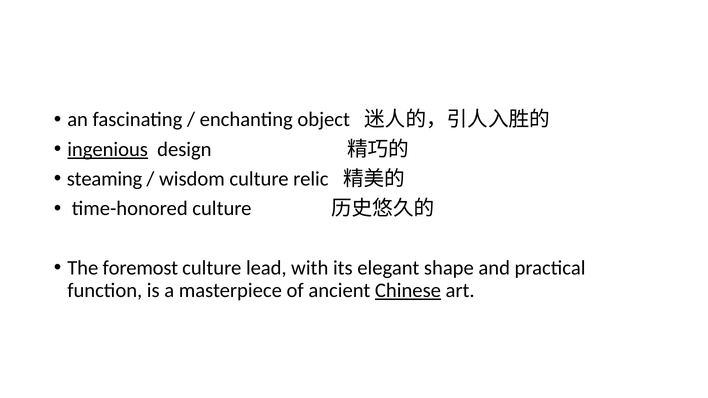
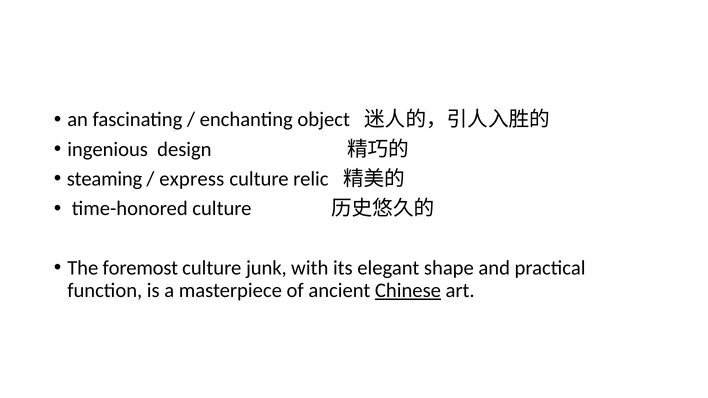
ingenious underline: present -> none
wisdom: wisdom -> express
lead: lead -> junk
